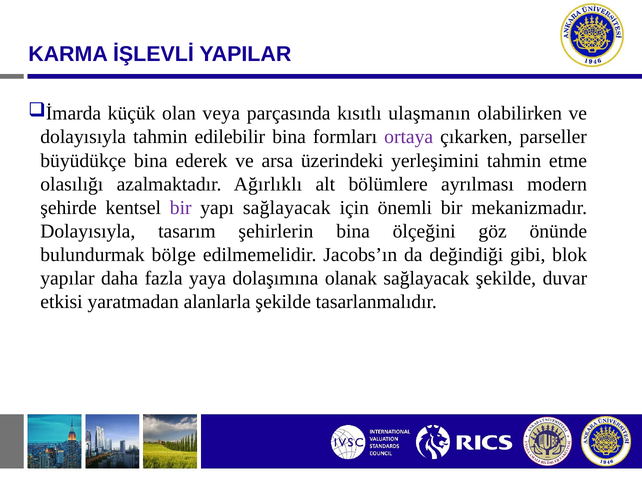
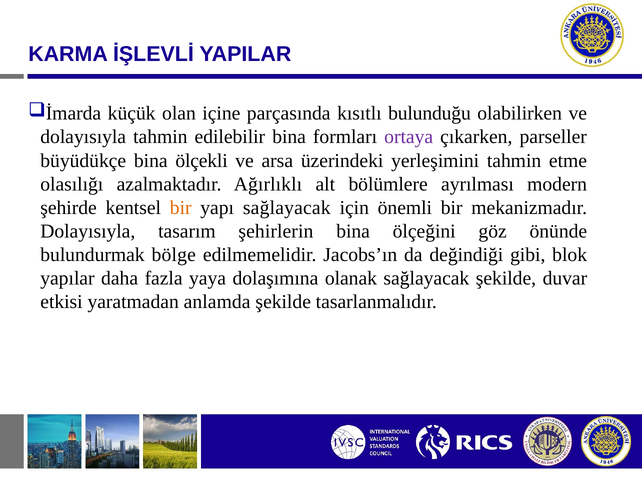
veya: veya -> içine
ulaşmanın: ulaşmanın -> bulunduğu
ederek: ederek -> ölçekli
bir at (181, 207) colour: purple -> orange
alanlarla: alanlarla -> anlamda
